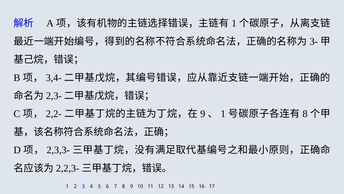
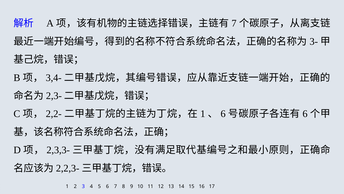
1 at (234, 23): 1 -> 7
9 at (203, 114): 9 -> 1
1 at (223, 114): 1 -> 6
8 at (305, 114): 8 -> 6
